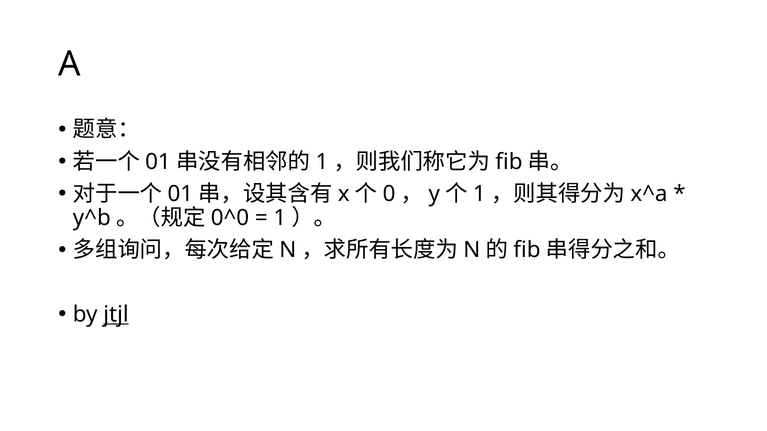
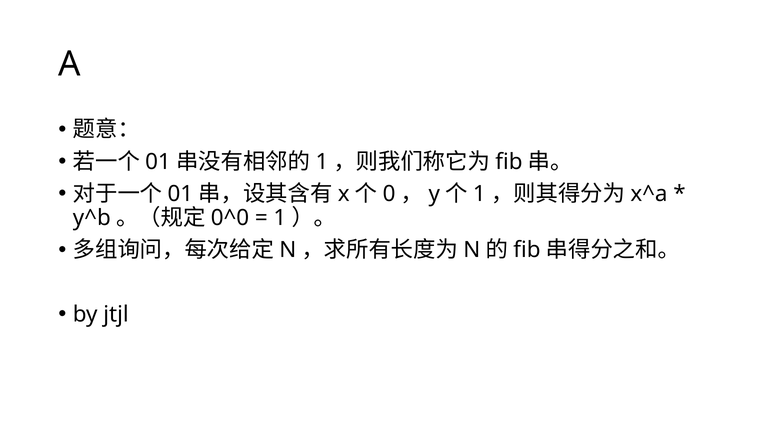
jtjl underline: present -> none
